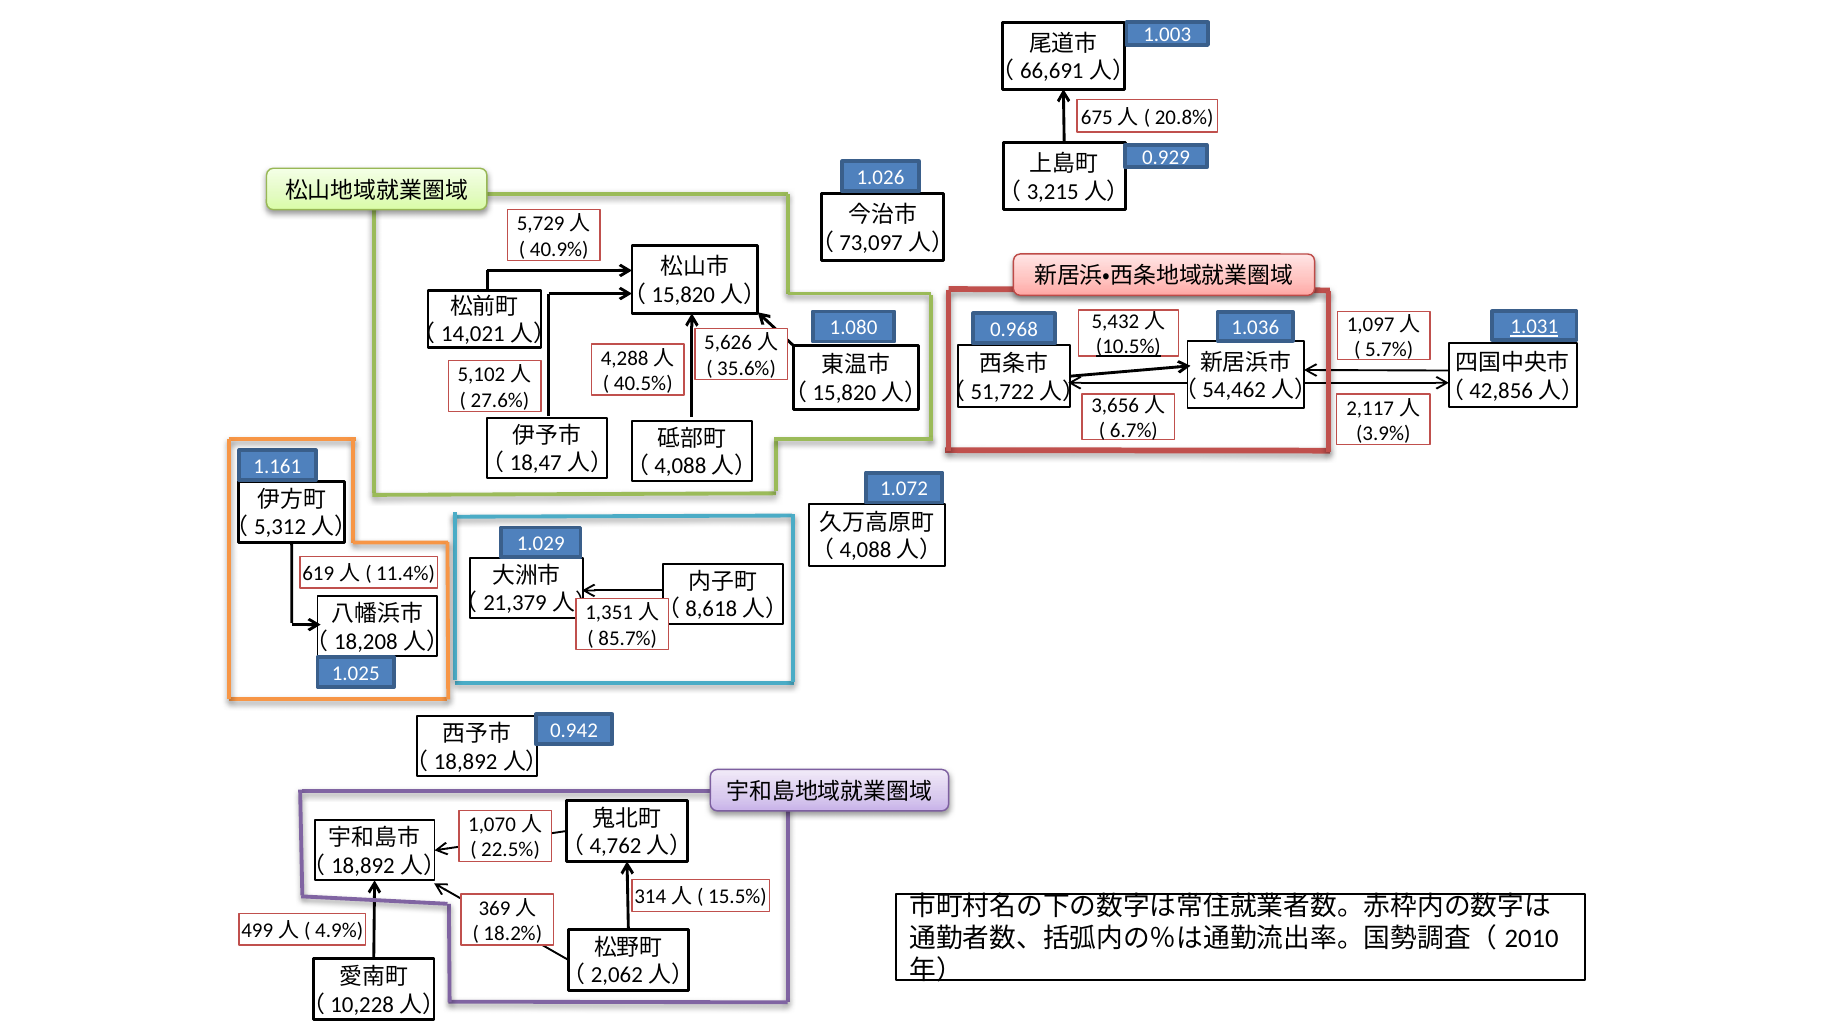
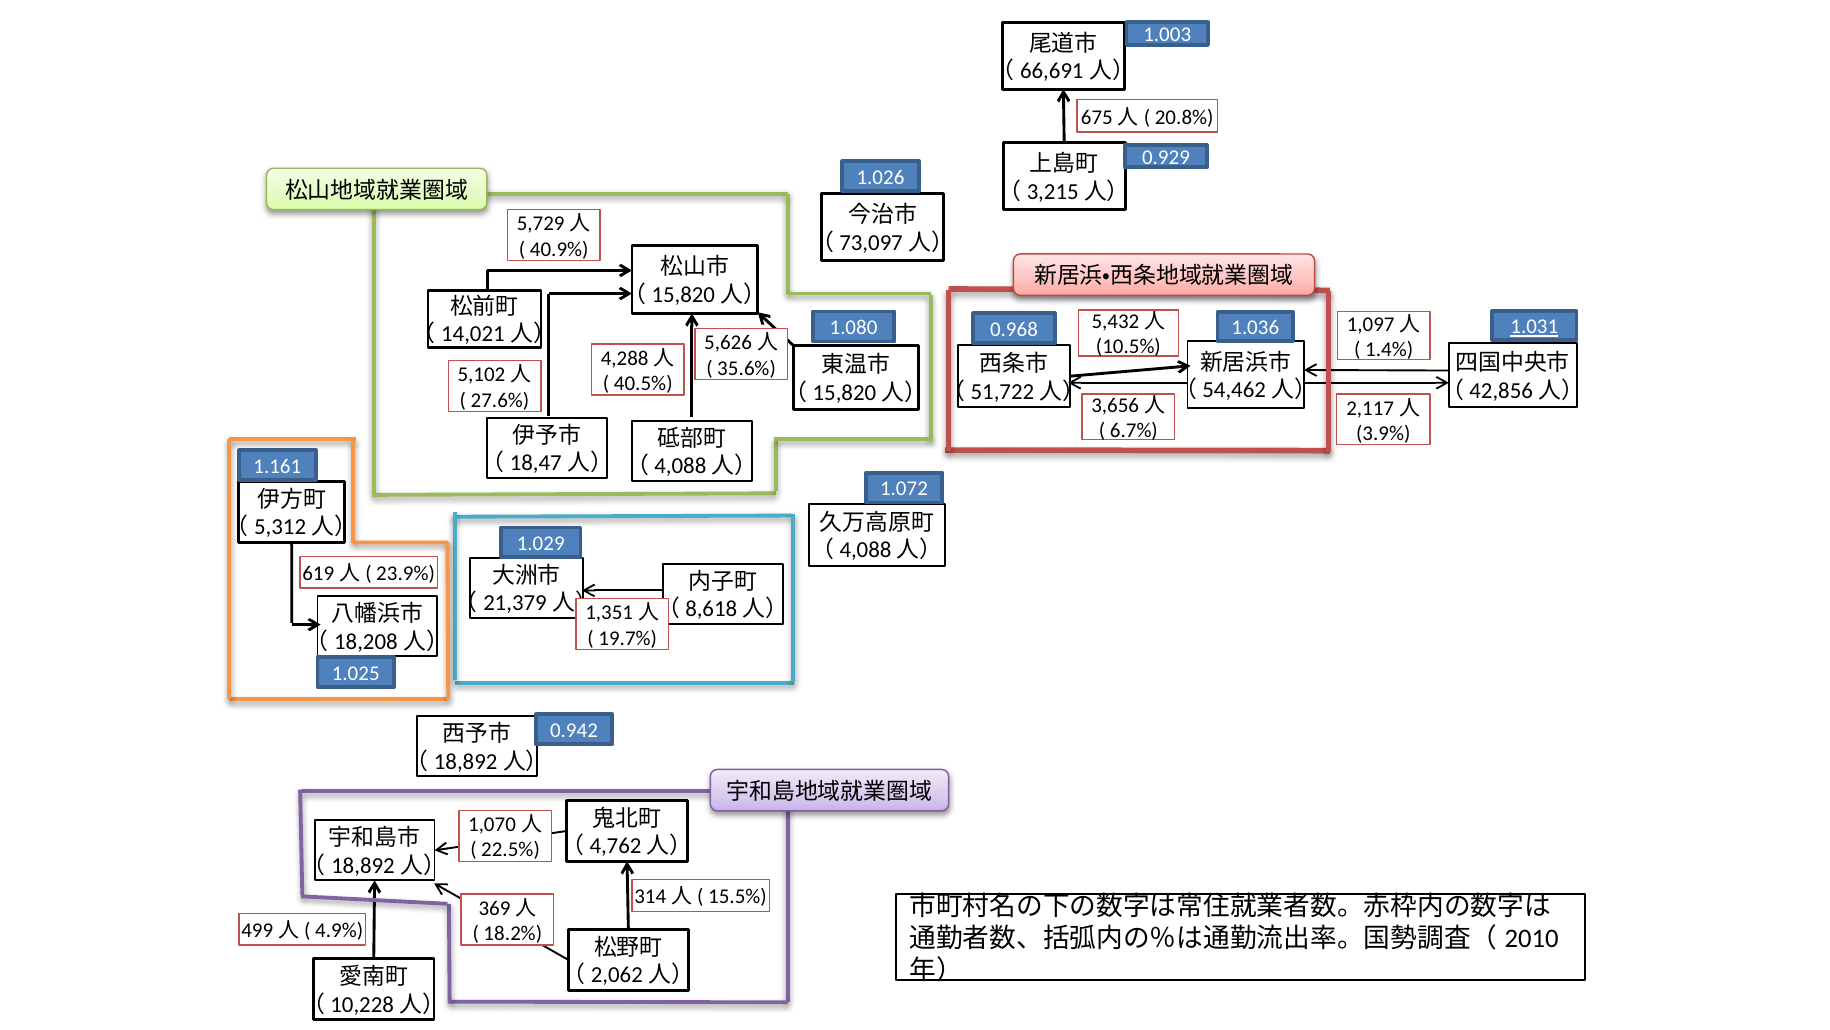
10.5% underline: present -> none
5.7%: 5.7% -> 1.4%
11.4%: 11.4% -> 23.9%
85.7%: 85.7% -> 19.7%
